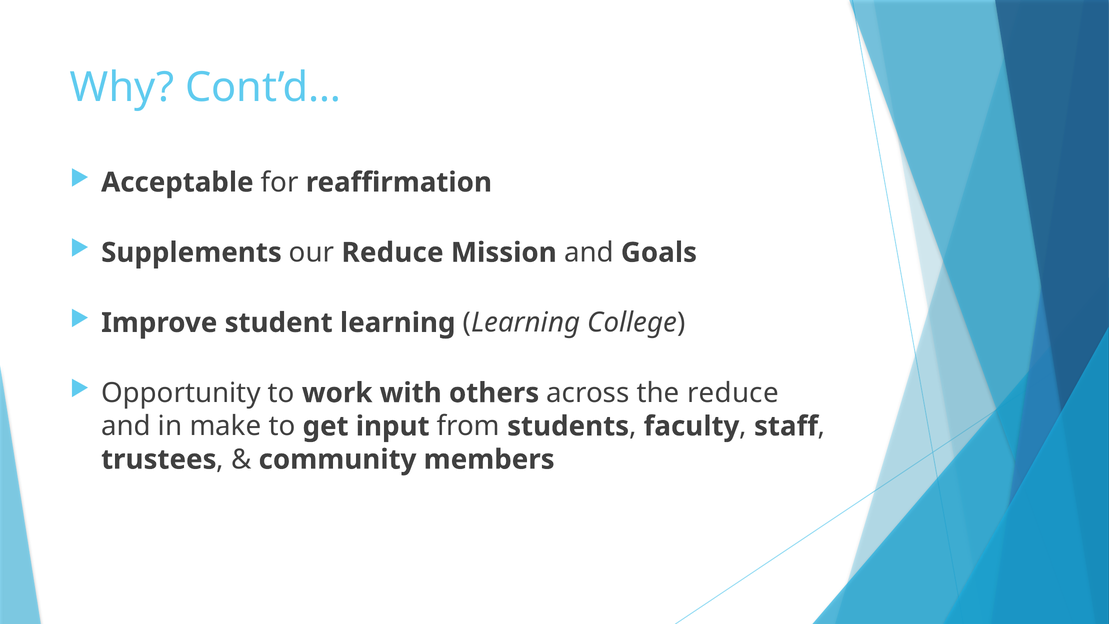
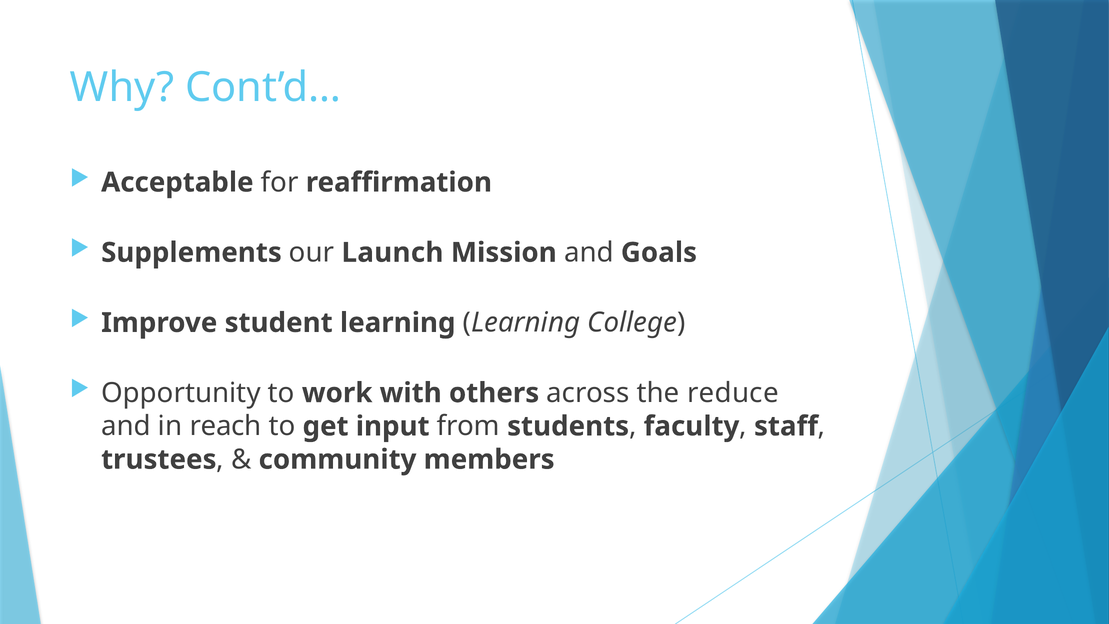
our Reduce: Reduce -> Launch
make: make -> reach
